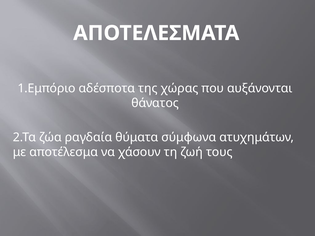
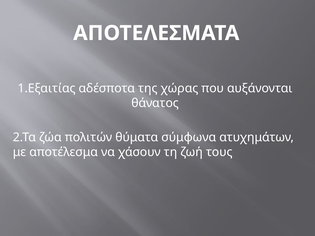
1.Εμπόριο: 1.Εμπόριο -> 1.Εξαιτίας
ραγδαία: ραγδαία -> πολιτών
